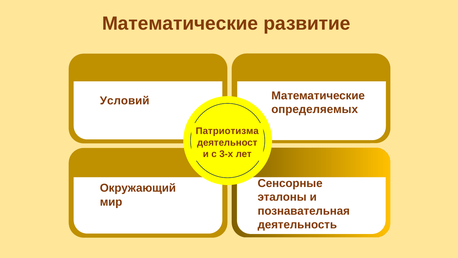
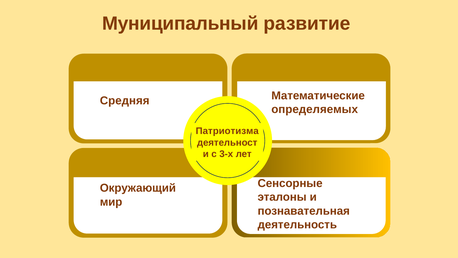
Математические at (180, 24): Математические -> Муниципальный
Условий: Условий -> Средняя
